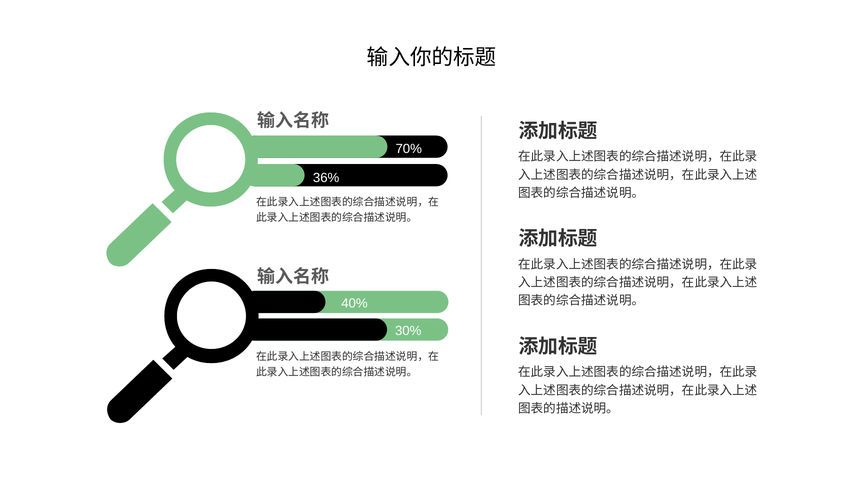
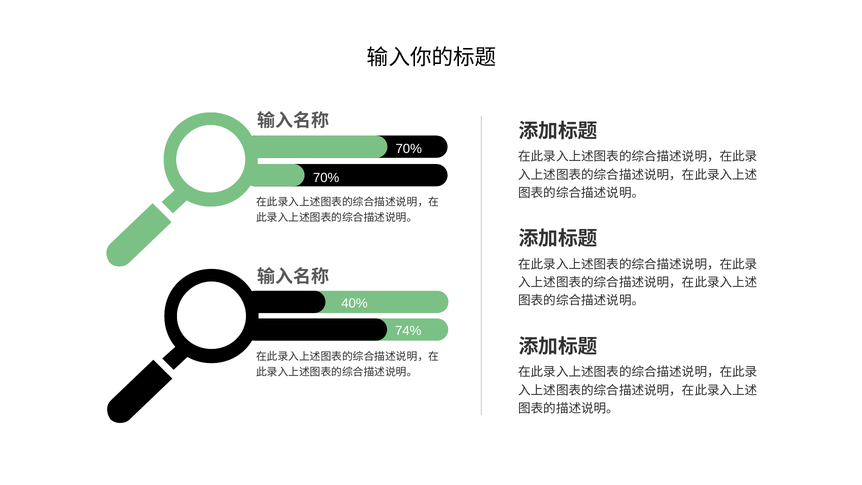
36% at (326, 178): 36% -> 70%
30%: 30% -> 74%
